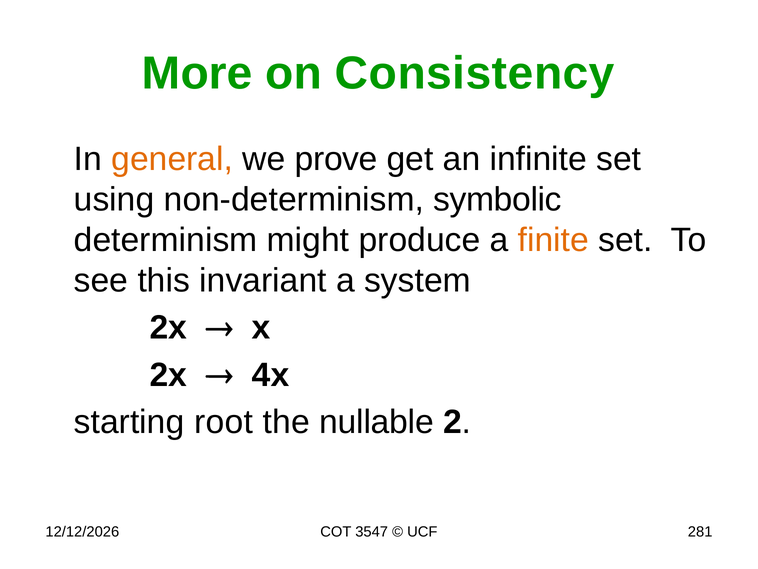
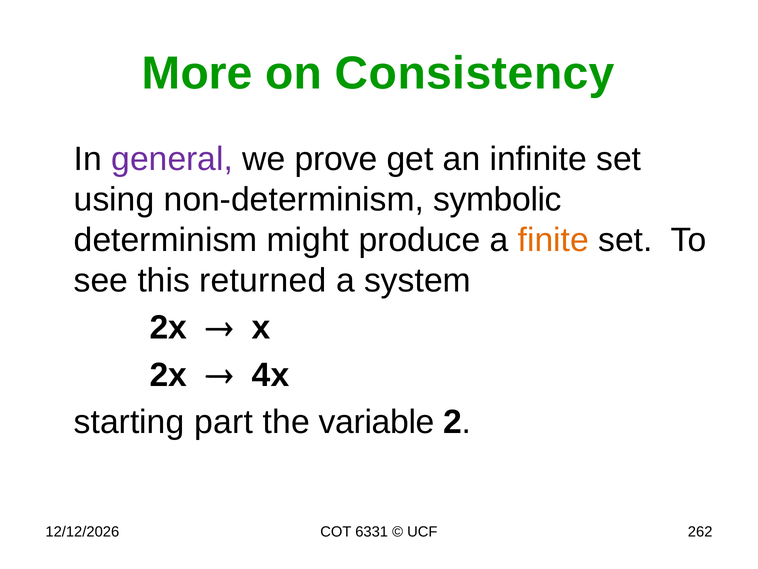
general colour: orange -> purple
invariant: invariant -> returned
root: root -> part
nullable: nullable -> variable
3547: 3547 -> 6331
281: 281 -> 262
